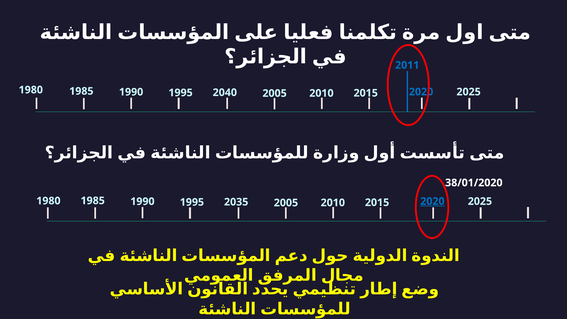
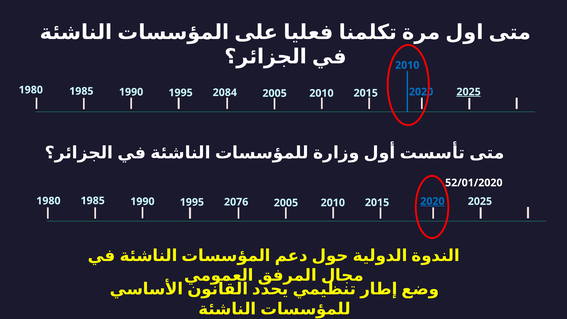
2011 at (407, 65): 2011 -> 2010
2040: 2040 -> 2084
2025 at (469, 92) underline: none -> present
38/01/2020: 38/01/2020 -> 52/01/2020
2035: 2035 -> 2076
